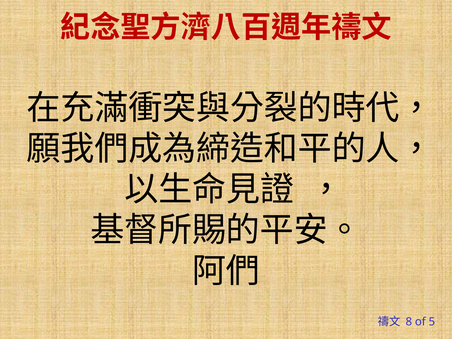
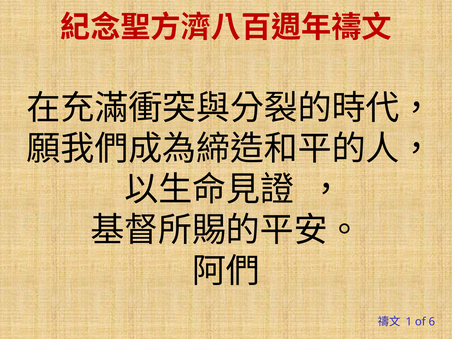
8: 8 -> 1
5: 5 -> 6
